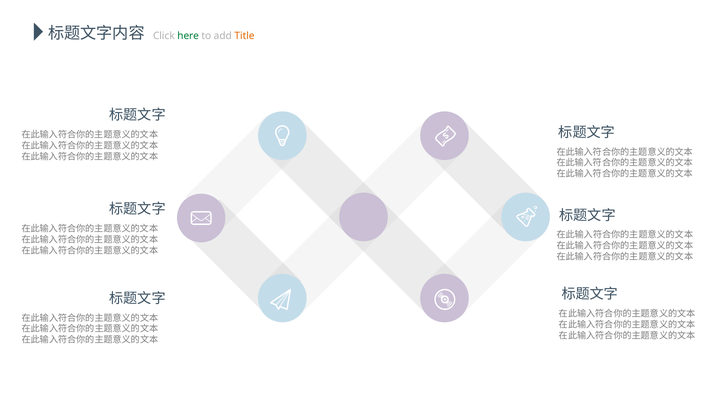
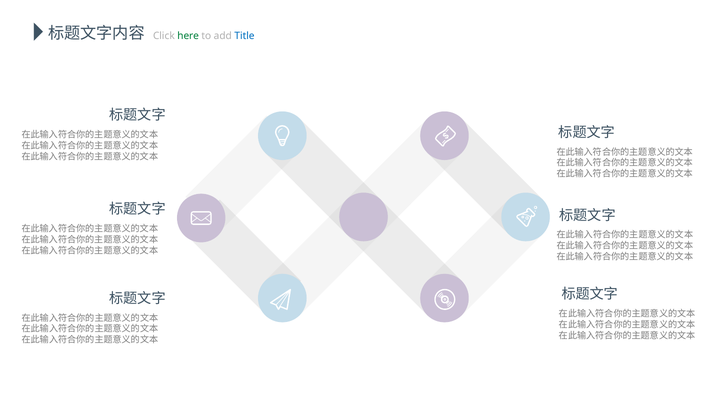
Title colour: orange -> blue
